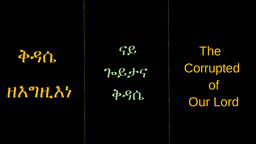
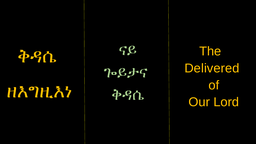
Corrupted: Corrupted -> Delivered
